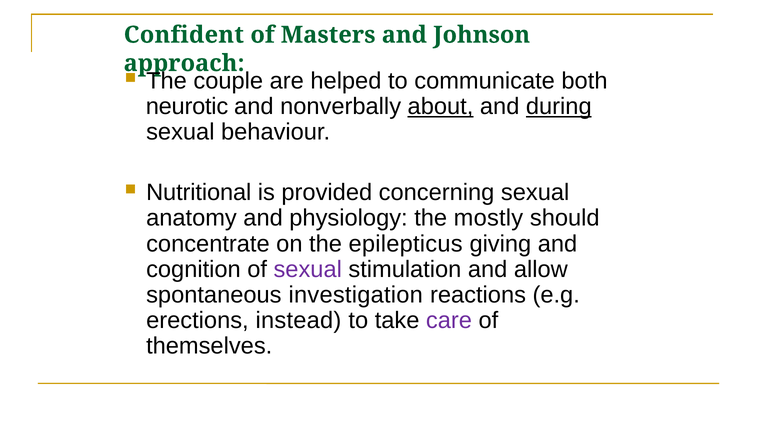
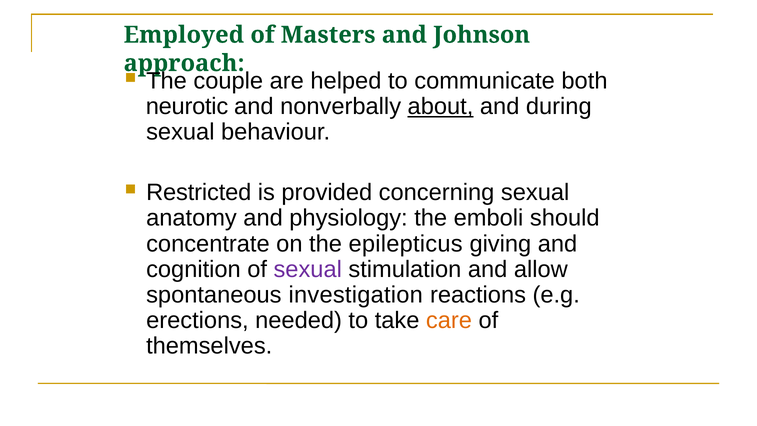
Confident: Confident -> Employed
during underline: present -> none
Nutritional: Nutritional -> Restricted
mostly: mostly -> emboli
instead: instead -> needed
care colour: purple -> orange
